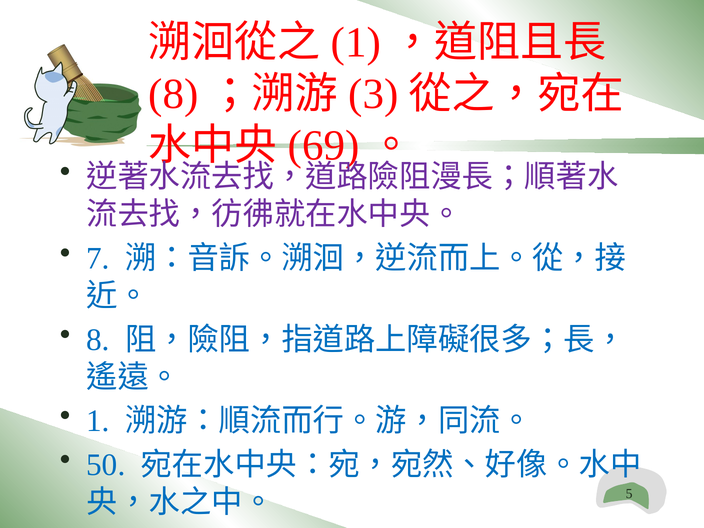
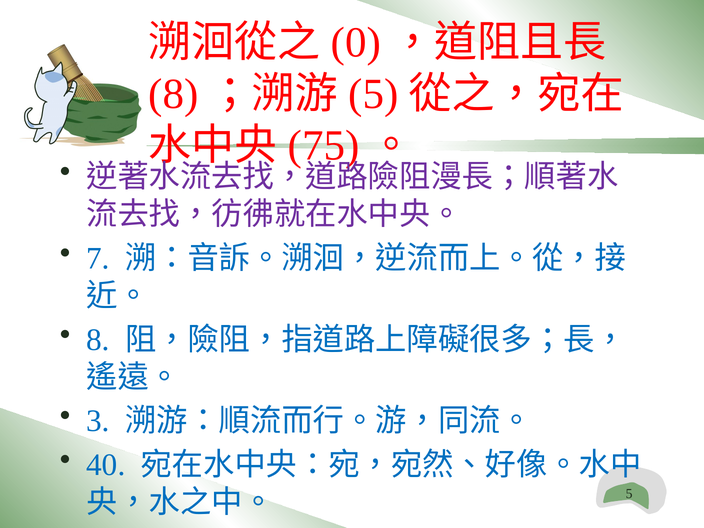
1 at (356, 42): 1 -> 0
3 at (373, 94): 3 -> 5
69: 69 -> 75
1 at (98, 421): 1 -> 3
50: 50 -> 40
